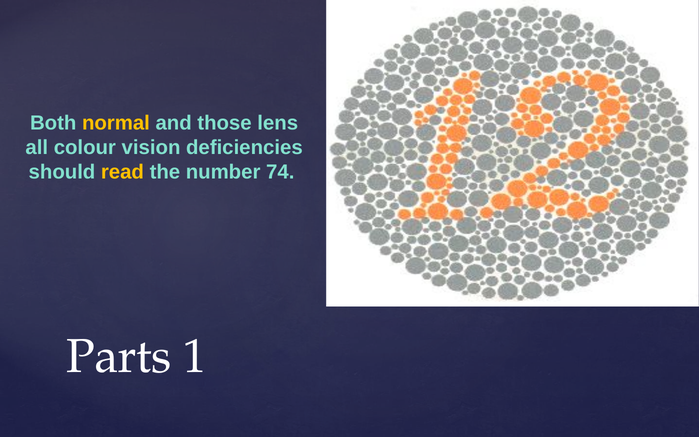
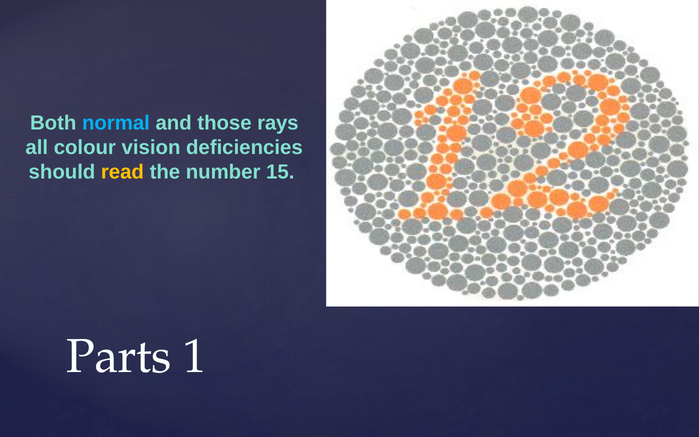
normal colour: yellow -> light blue
lens: lens -> rays
74: 74 -> 15
